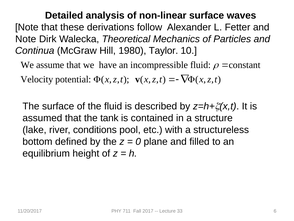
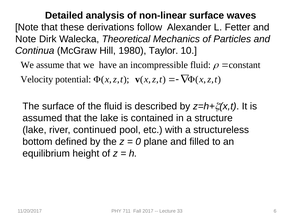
the tank: tank -> lake
conditions: conditions -> continued
